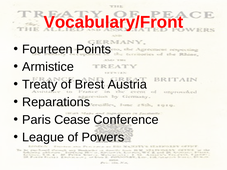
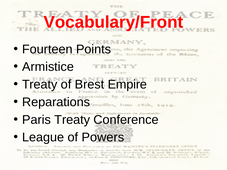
Austria: Austria -> Empire
Paris Cease: Cease -> Treaty
